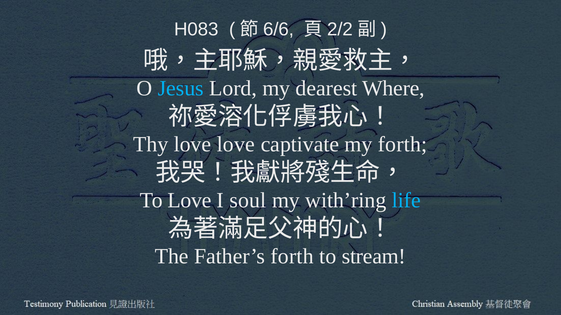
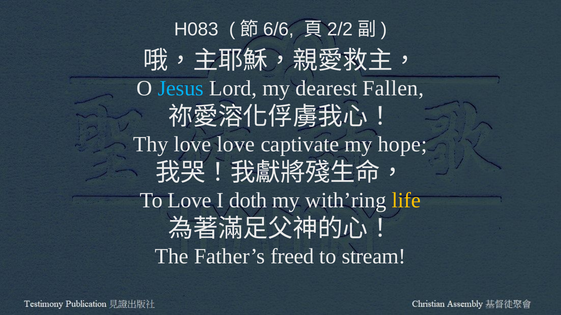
Where: Where -> Fallen
my forth: forth -> hope
soul: soul -> doth
life colour: light blue -> yellow
Father’s forth: forth -> freed
